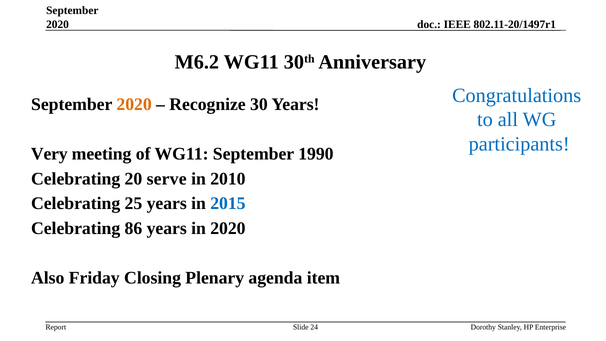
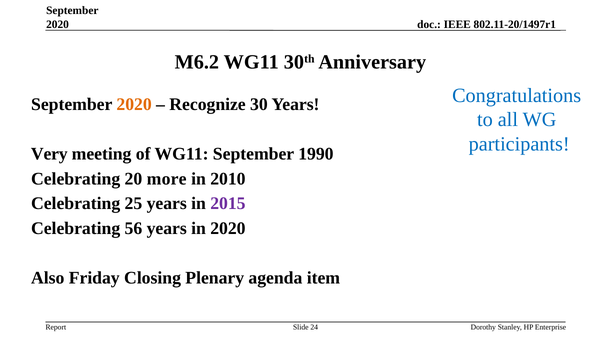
serve: serve -> more
2015 colour: blue -> purple
86: 86 -> 56
